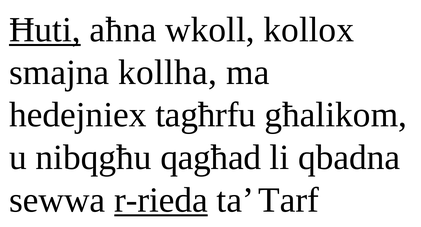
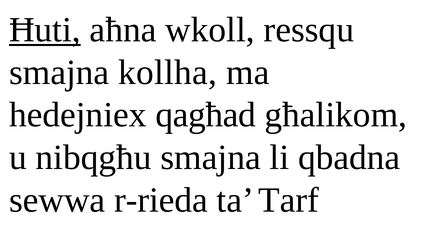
kollox: kollox -> ressqu
tagħrfu: tagħrfu -> qagħad
nibqgħu qagħad: qagħad -> smajna
r-rieda underline: present -> none
